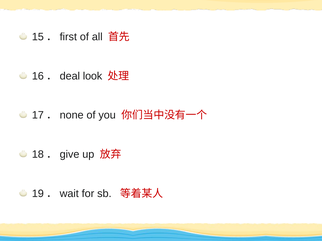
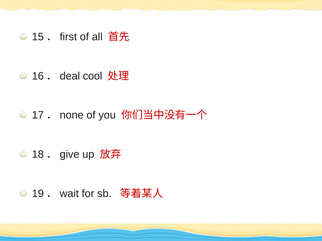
look: look -> cool
